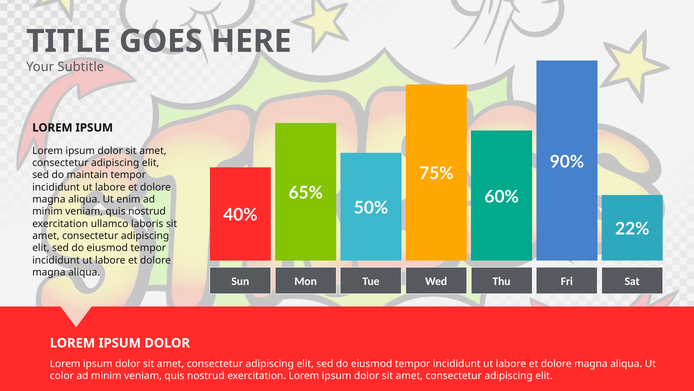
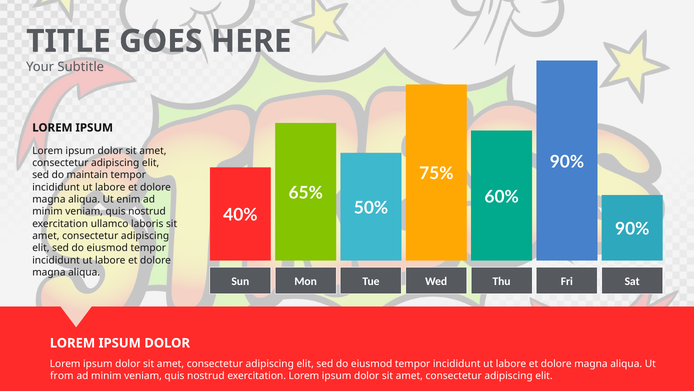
22% at (632, 229): 22% -> 90%
color: color -> from
